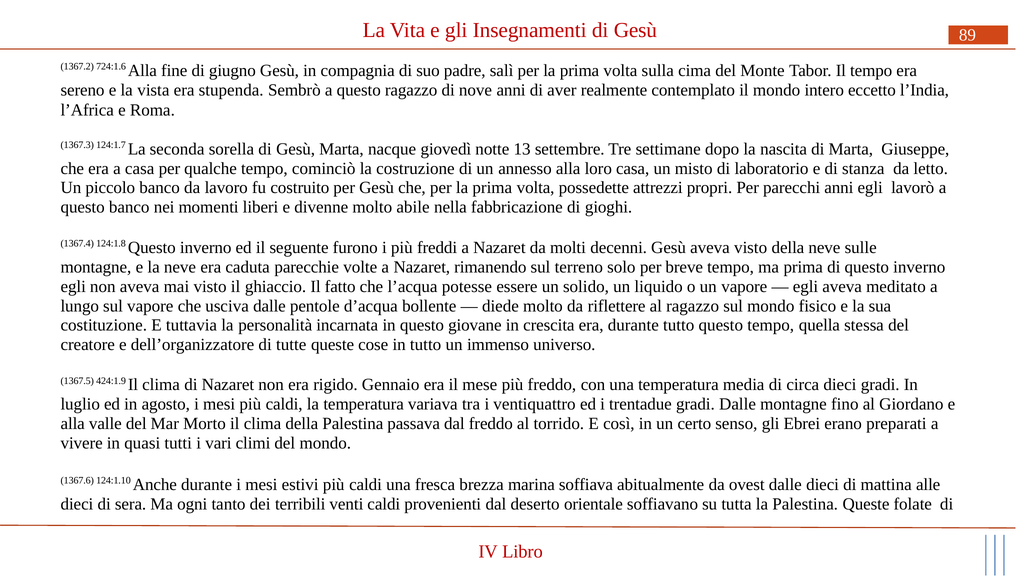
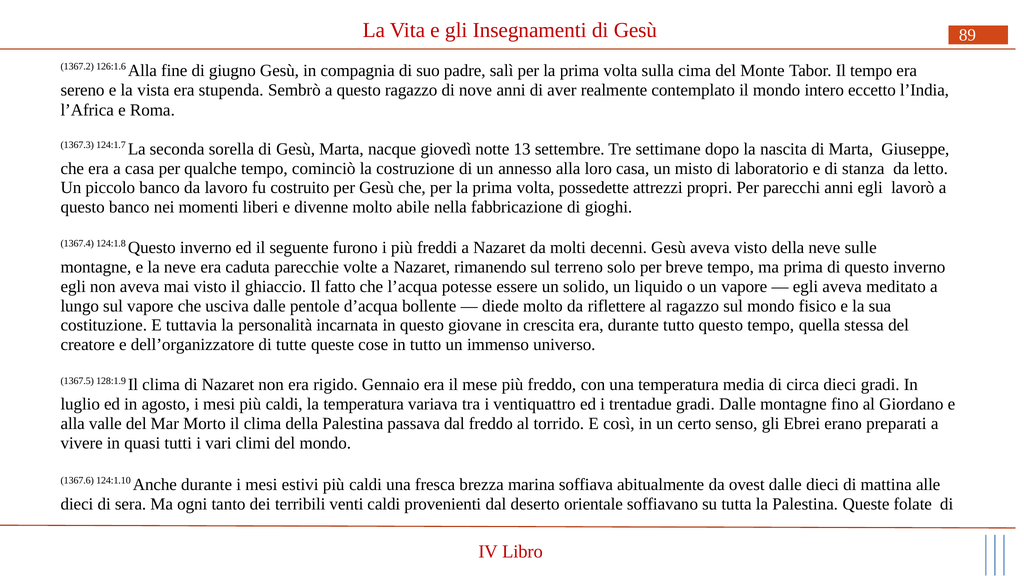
724:1.6: 724:1.6 -> 126:1.6
424:1.9: 424:1.9 -> 128:1.9
